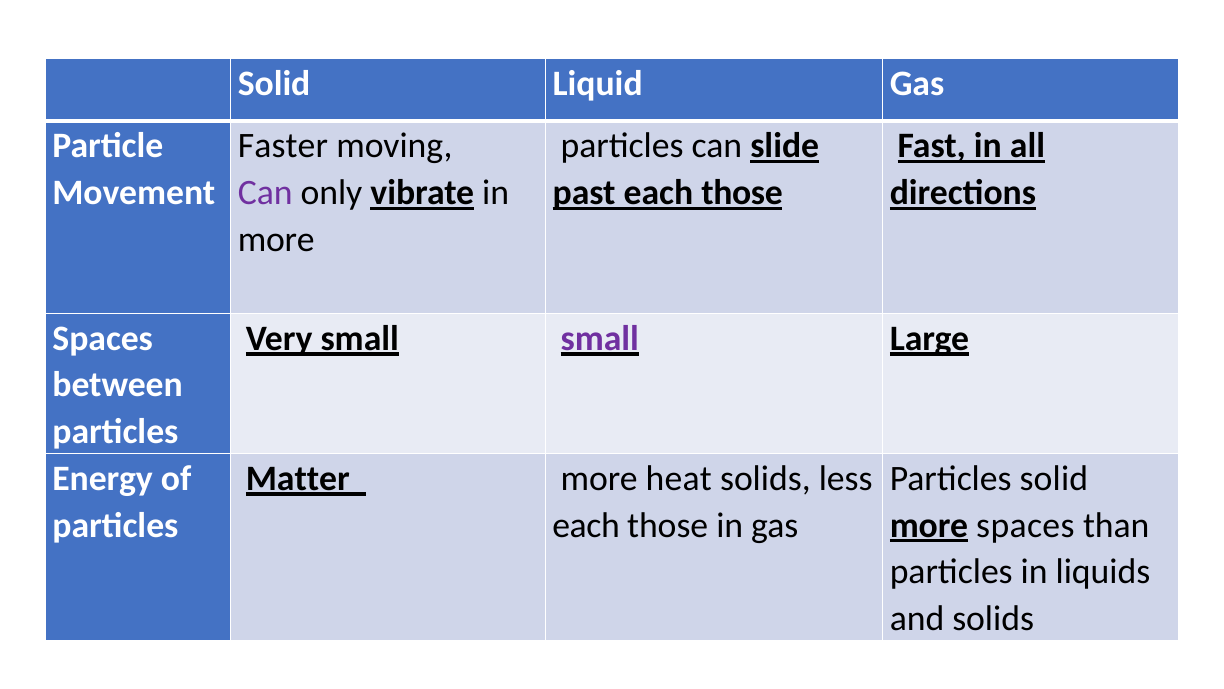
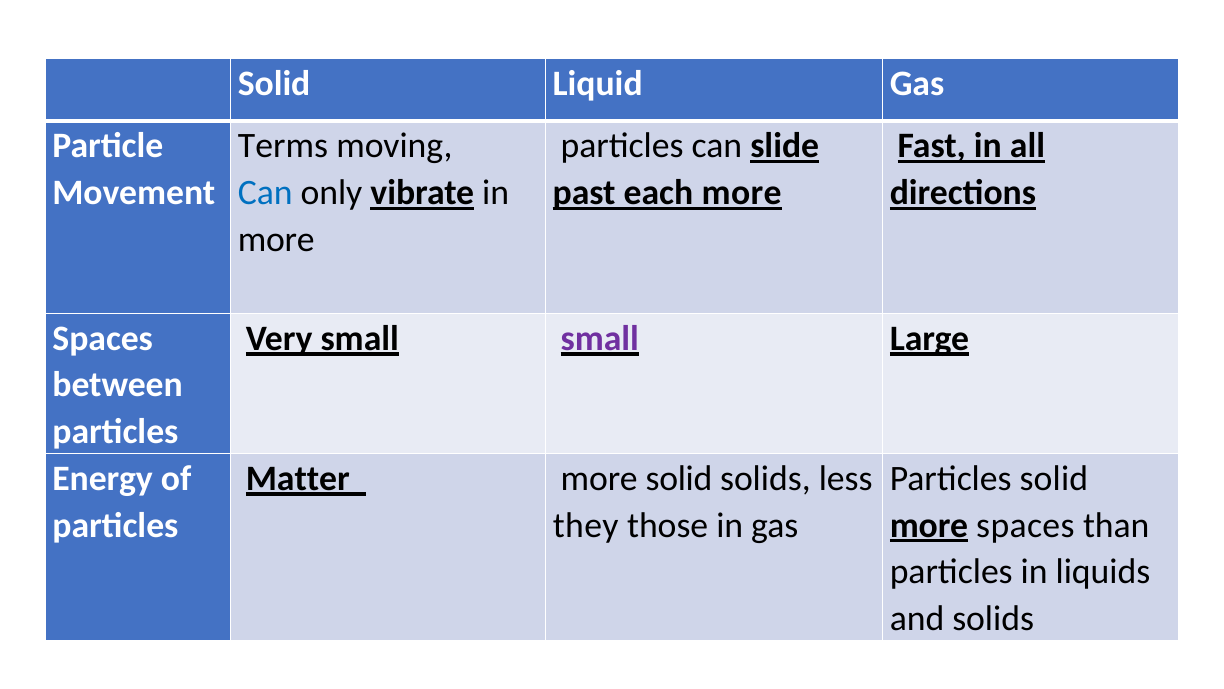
Faster: Faster -> Terms
Can at (265, 193) colour: purple -> blue
past each those: those -> more
more heat: heat -> solid
each at (586, 525): each -> they
